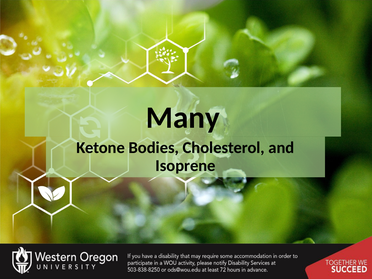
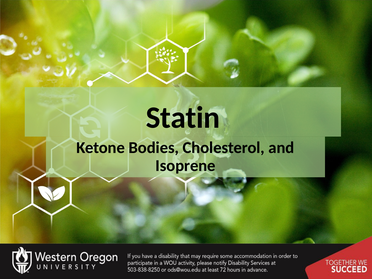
Many: Many -> Statin
